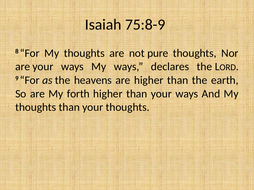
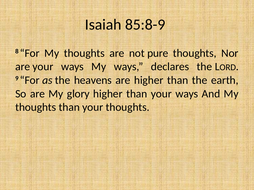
75:8-9: 75:8-9 -> 85:8-9
forth: forth -> glory
